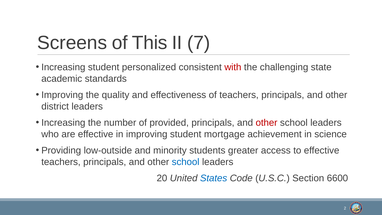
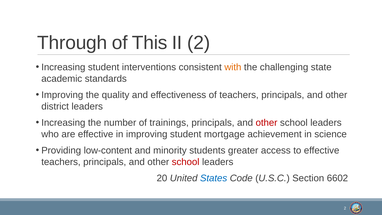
Screens: Screens -> Through
II 7: 7 -> 2
personalized: personalized -> interventions
with colour: red -> orange
provided: provided -> trainings
low-outside: low-outside -> low-content
school at (186, 162) colour: blue -> red
6600: 6600 -> 6602
